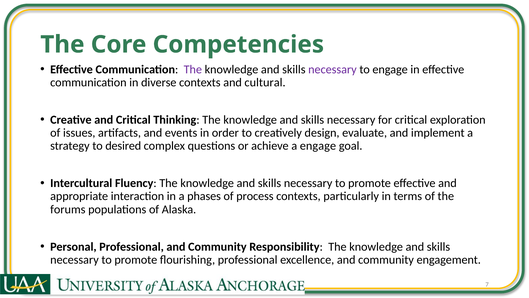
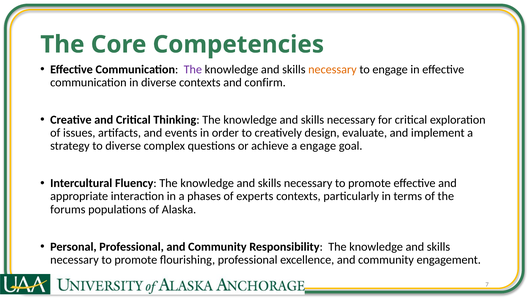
necessary at (332, 69) colour: purple -> orange
cultural: cultural -> confirm
to desired: desired -> diverse
process: process -> experts
